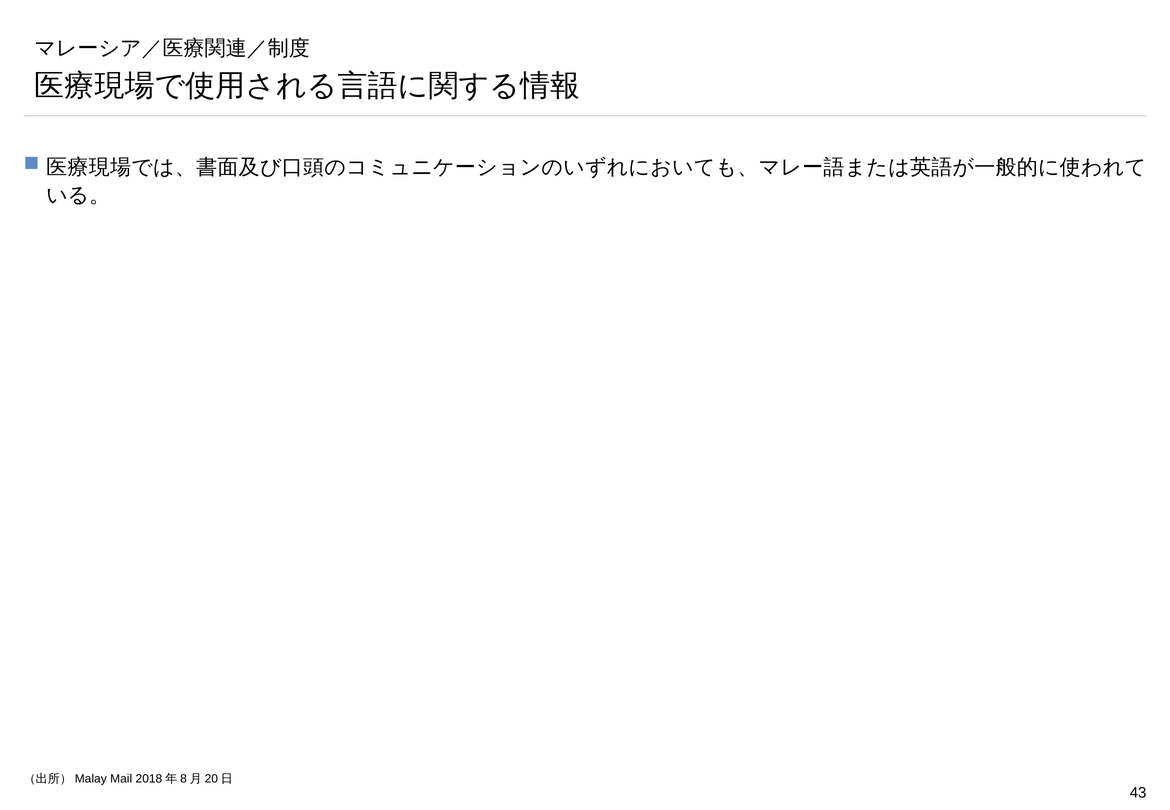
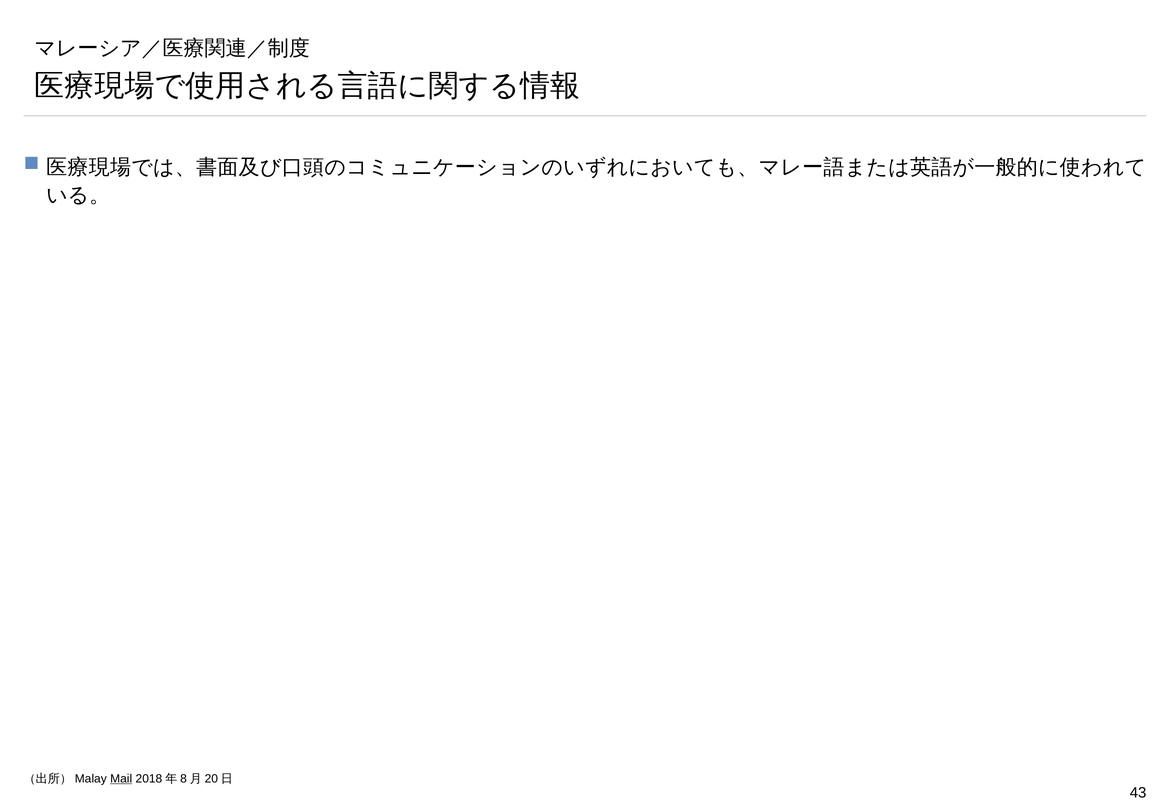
Mail underline: none -> present
